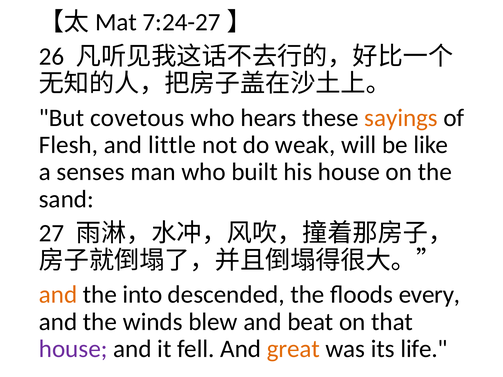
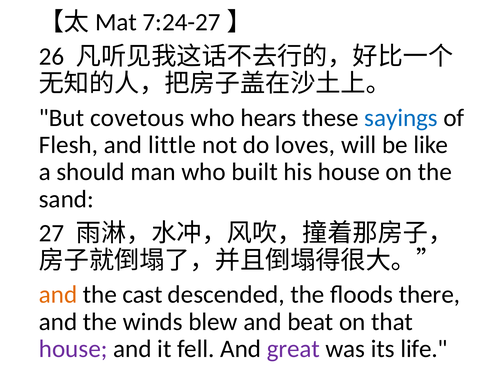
sayings colour: orange -> blue
weak: weak -> loves
senses: senses -> should
into: into -> cast
every: every -> there
great colour: orange -> purple
